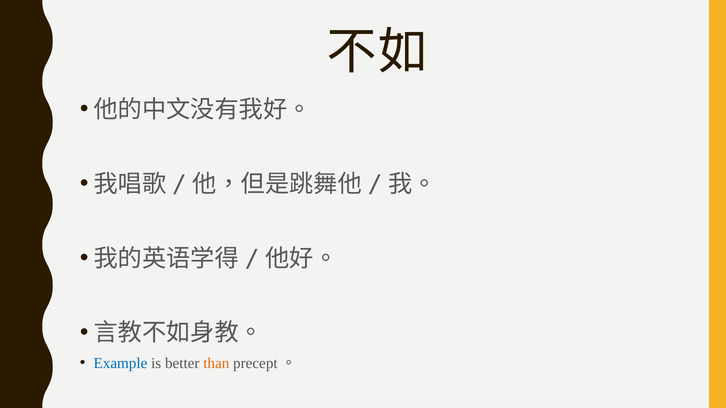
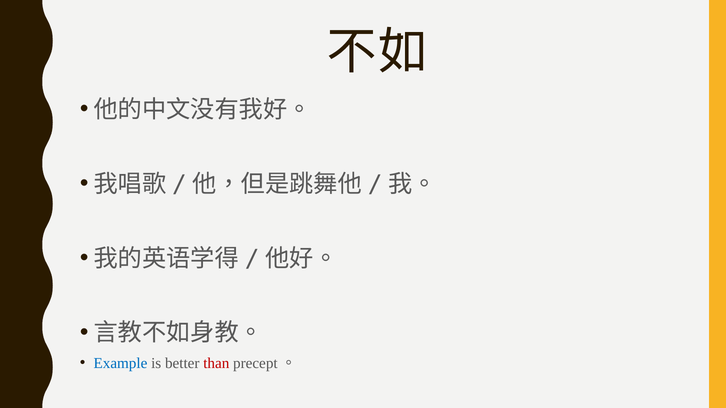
than colour: orange -> red
